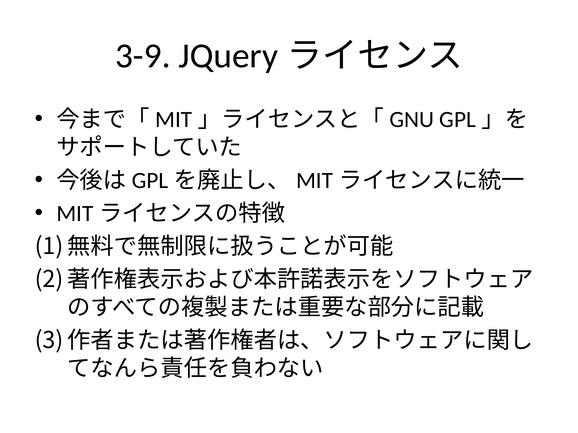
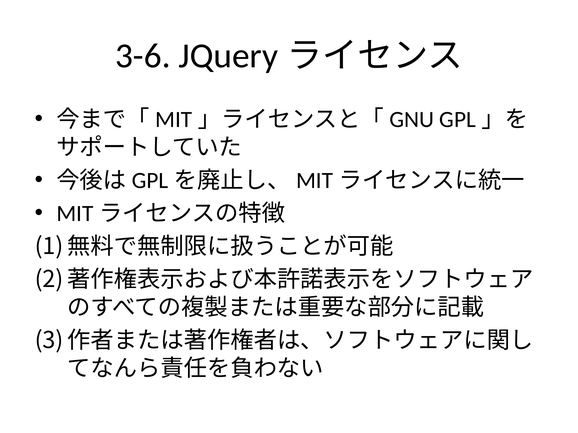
3-9: 3-9 -> 3-6
